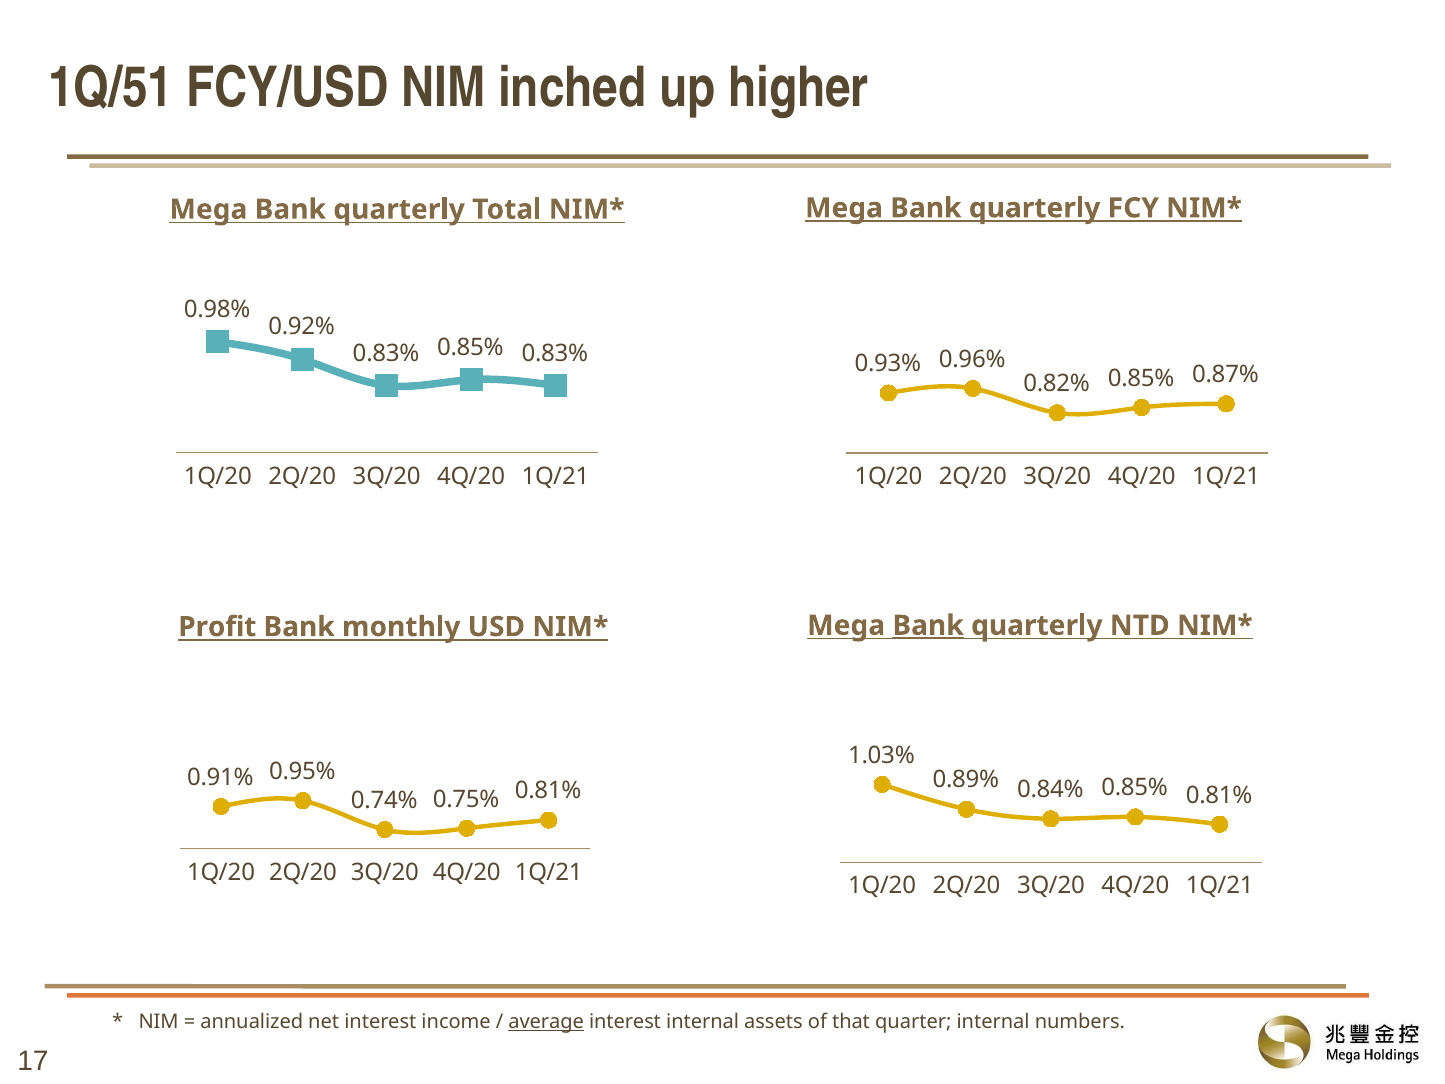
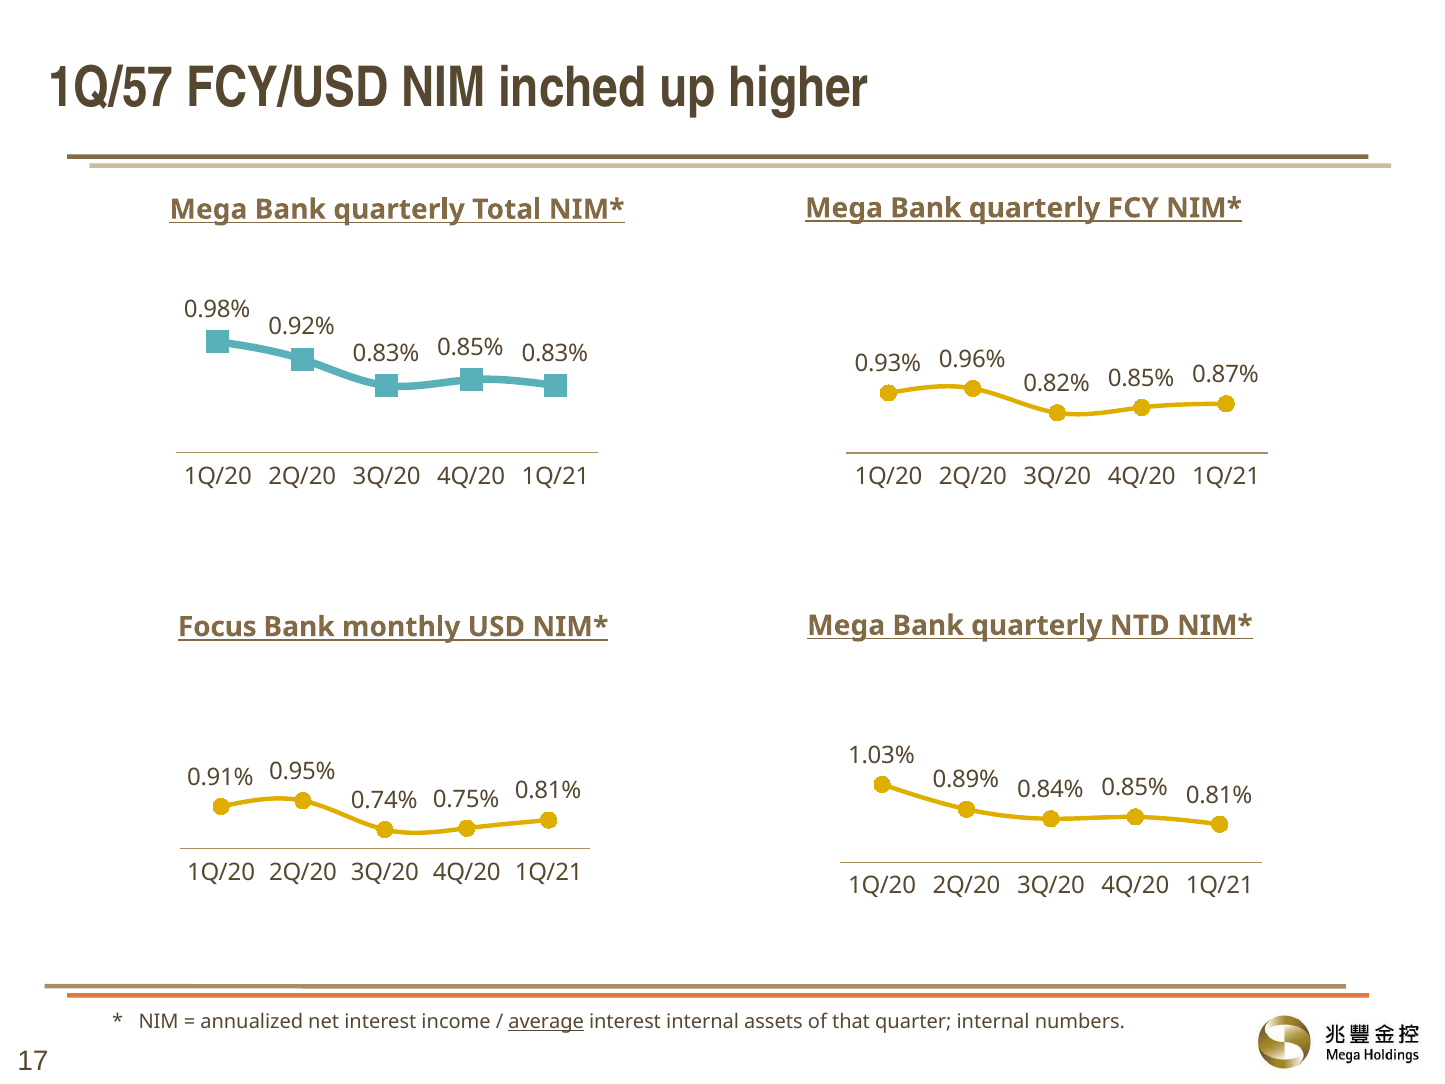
1Q/51: 1Q/51 -> 1Q/57
Bank at (928, 625) underline: present -> none
Profit: Profit -> Focus
